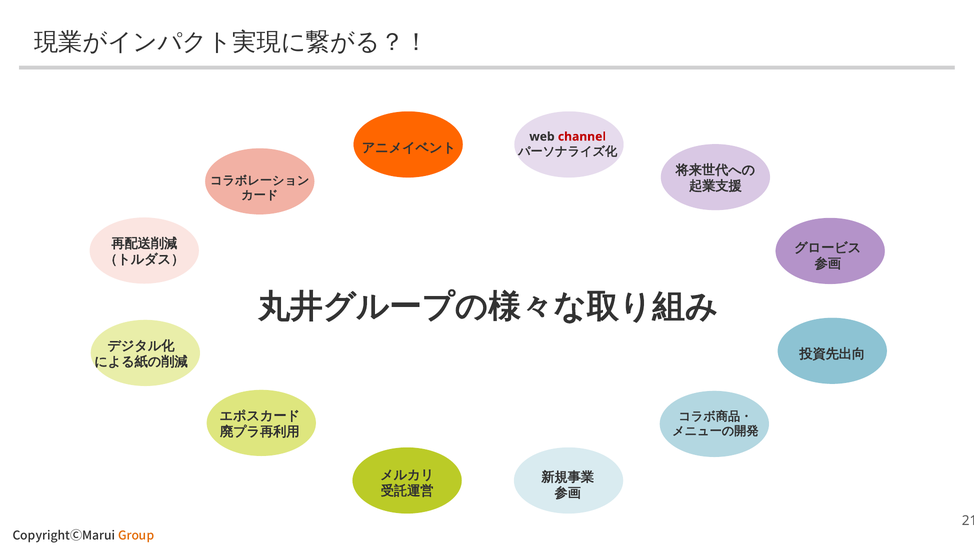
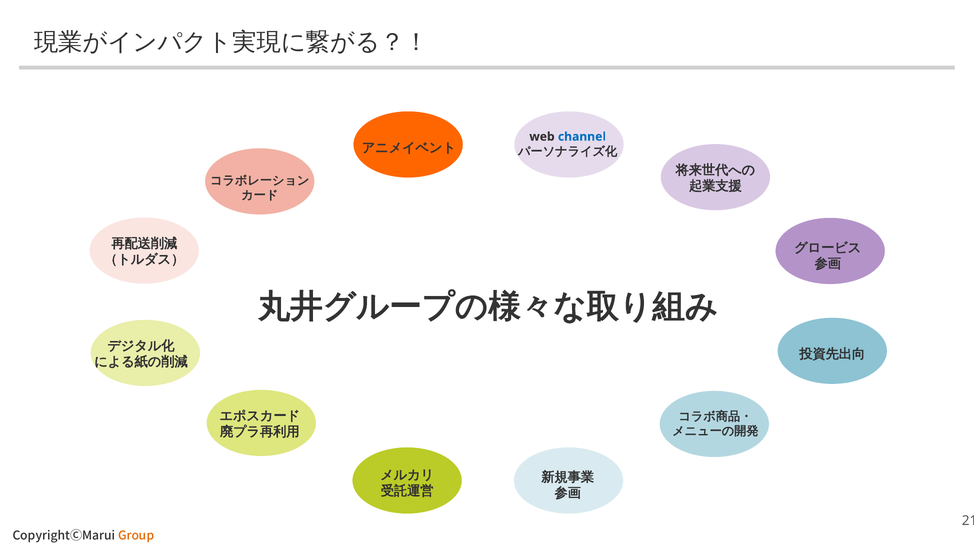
channel colour: red -> blue
